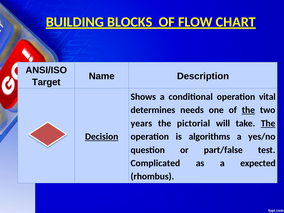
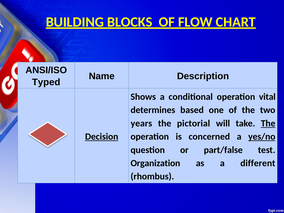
Target: Target -> Typed
needs: needs -> based
the at (248, 110) underline: present -> none
algorithms: algorithms -> concerned
yes/no underline: none -> present
Complicated: Complicated -> Organization
expected: expected -> different
